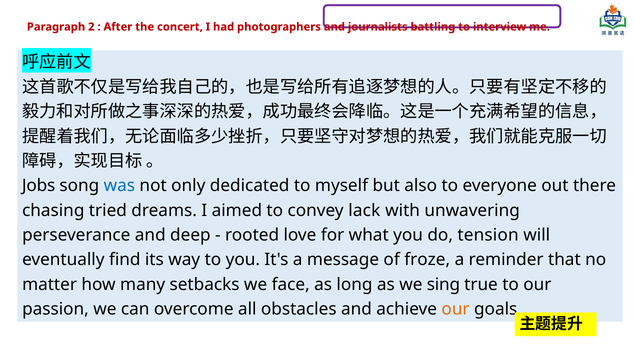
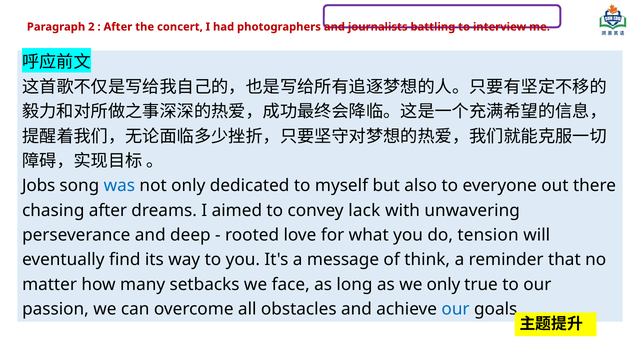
chasing tried: tried -> after
froze: froze -> think
we sing: sing -> only
our at (456, 310) colour: orange -> blue
